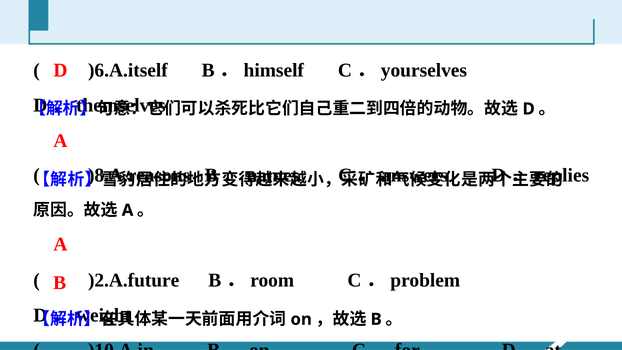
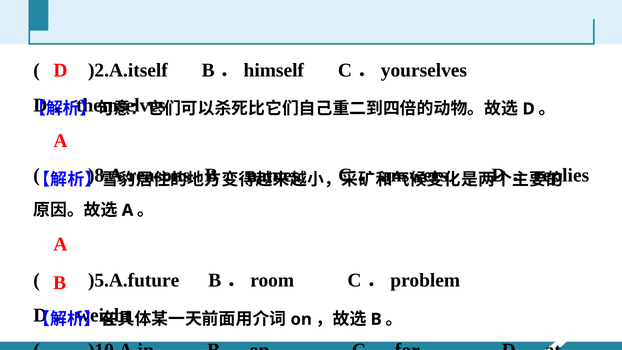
)6.A.itself: )6.A.itself -> )2.A.itself
)2.A.future: )2.A.future -> )5.A.future
